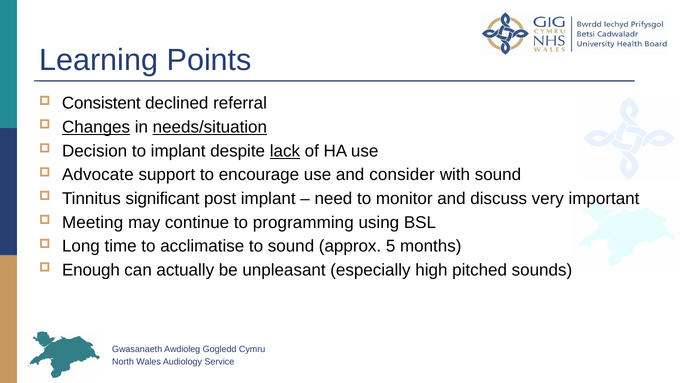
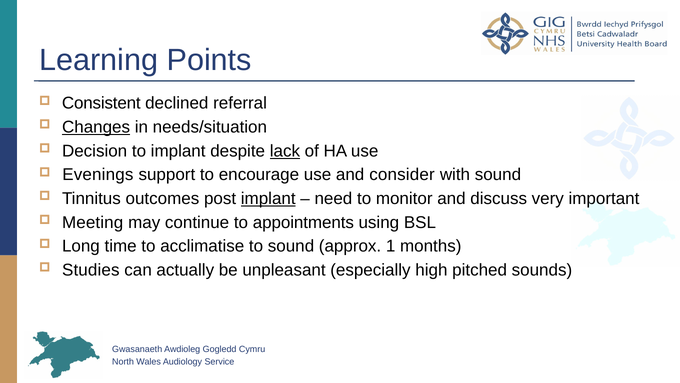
needs/situation underline: present -> none
Advocate: Advocate -> Evenings
significant: significant -> outcomes
implant at (268, 198) underline: none -> present
programming: programming -> appointments
5: 5 -> 1
Enough: Enough -> Studies
